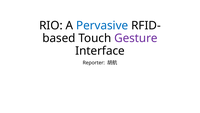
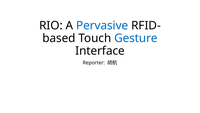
Gesture colour: purple -> blue
